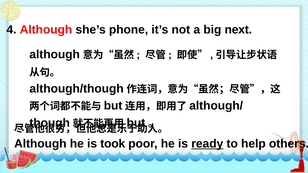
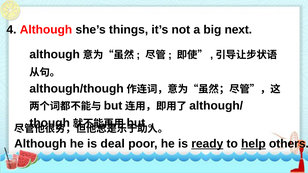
phone: phone -> things
took: took -> deal
help underline: none -> present
